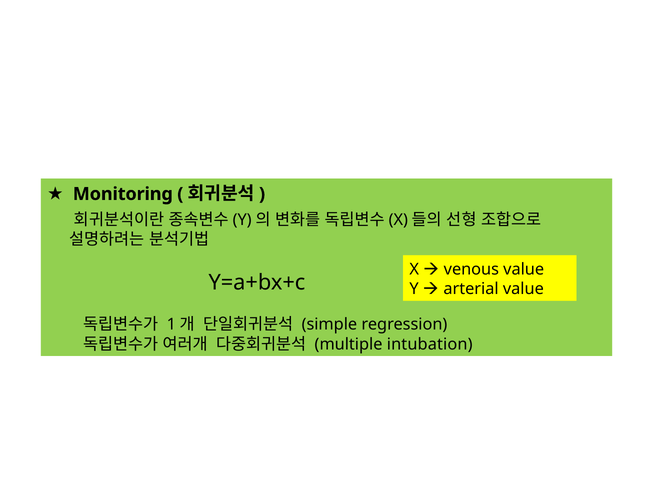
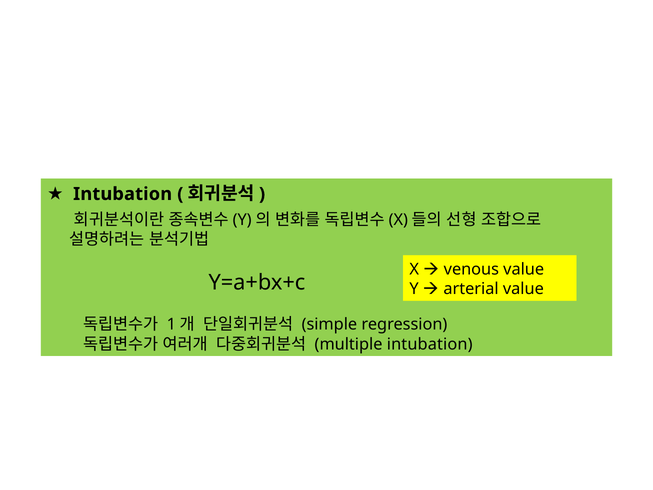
Monitoring at (123, 194): Monitoring -> Intubation
